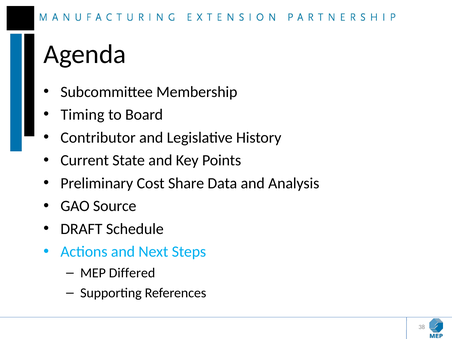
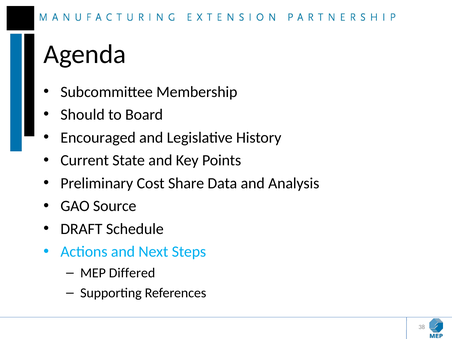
Timing: Timing -> Should
Contributor: Contributor -> Encouraged
